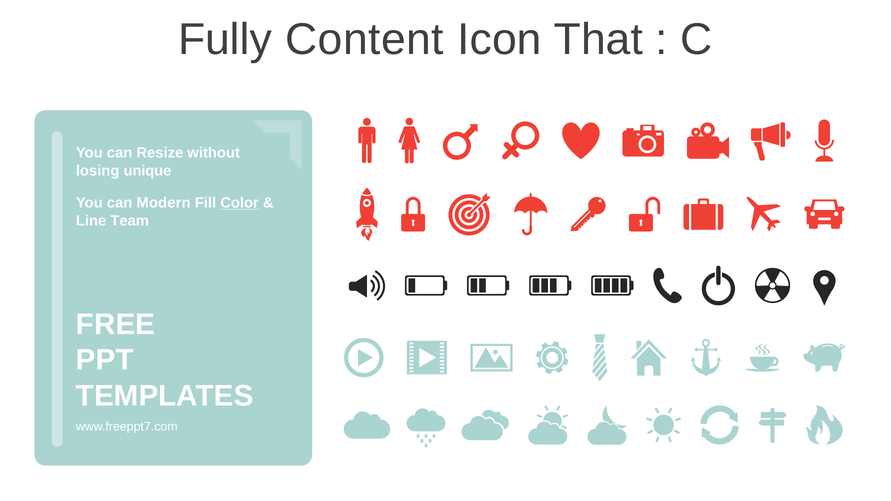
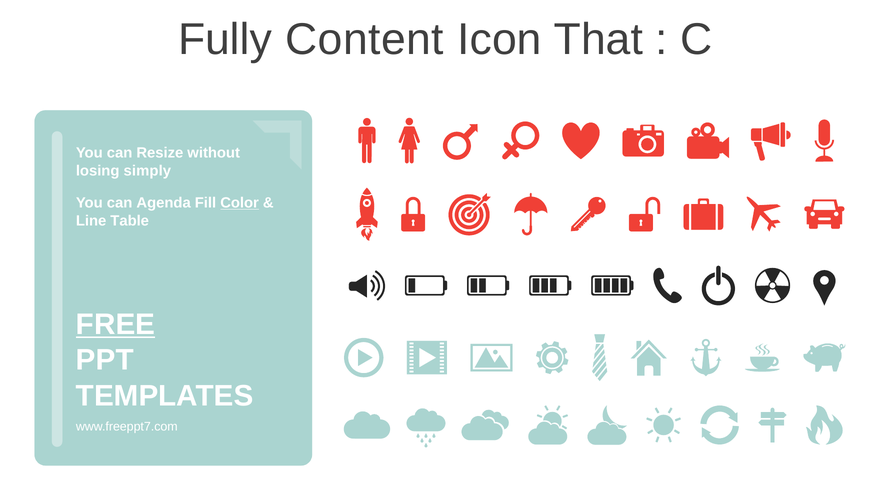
unique: unique -> simply
Modern: Modern -> Agenda
Team: Team -> Table
FREE underline: none -> present
